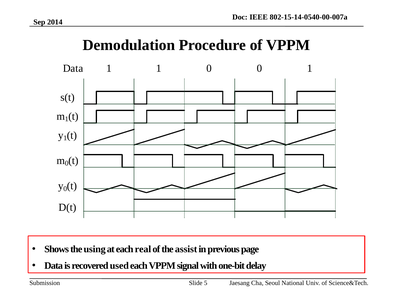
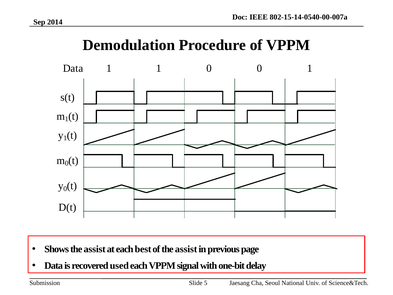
Shows the using: using -> assist
real: real -> best
